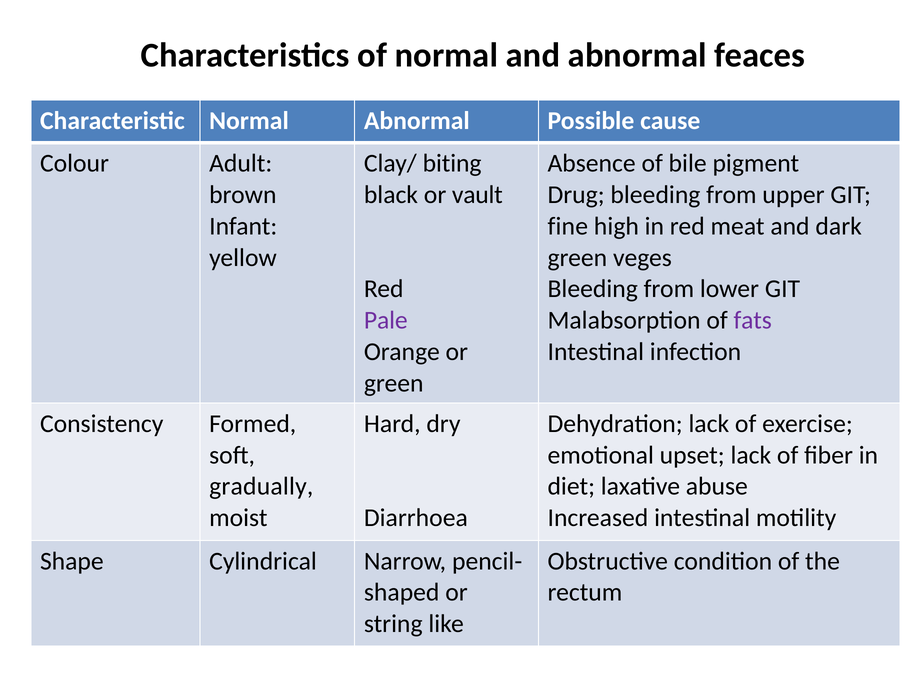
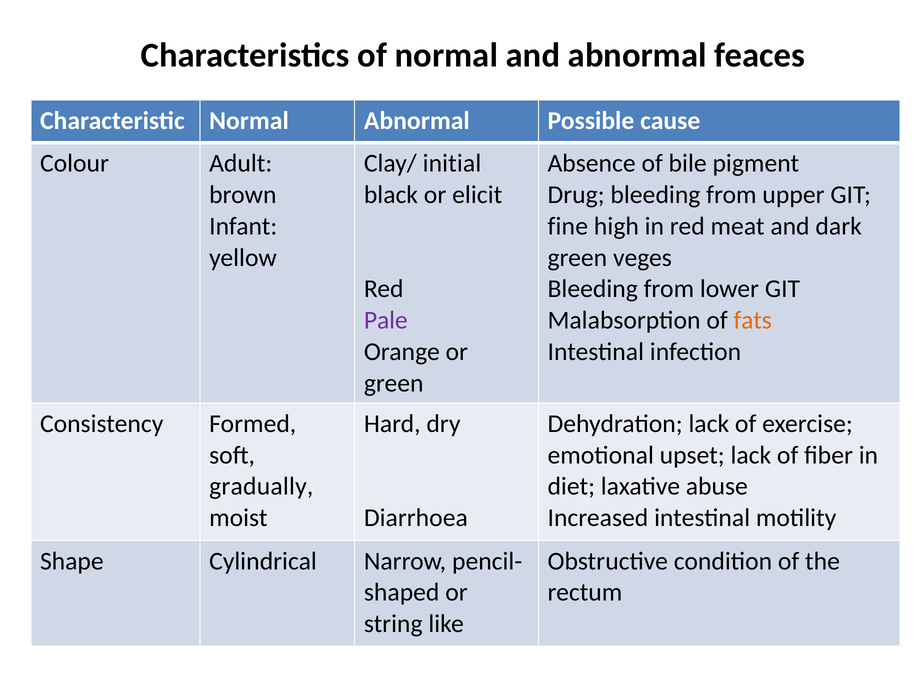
biting: biting -> initial
vault: vault -> elicit
fats colour: purple -> orange
